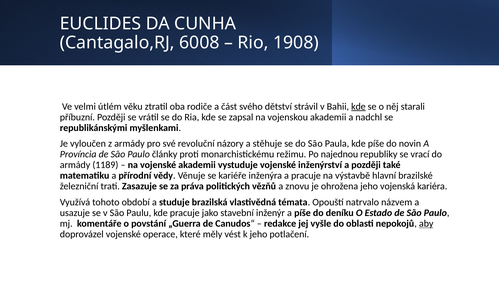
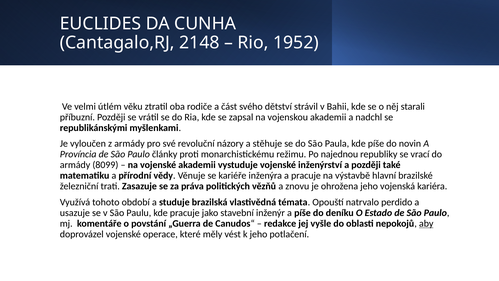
6008: 6008 -> 2148
1908: 1908 -> 1952
kde at (358, 106) underline: present -> none
1189: 1189 -> 8099
názvem: názvem -> perdido
